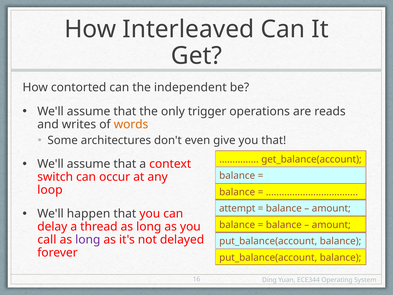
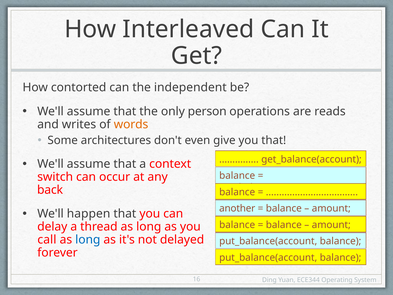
trigger: trigger -> person
loop: loop -> back
attempt: attempt -> another
long at (88, 240) colour: purple -> blue
